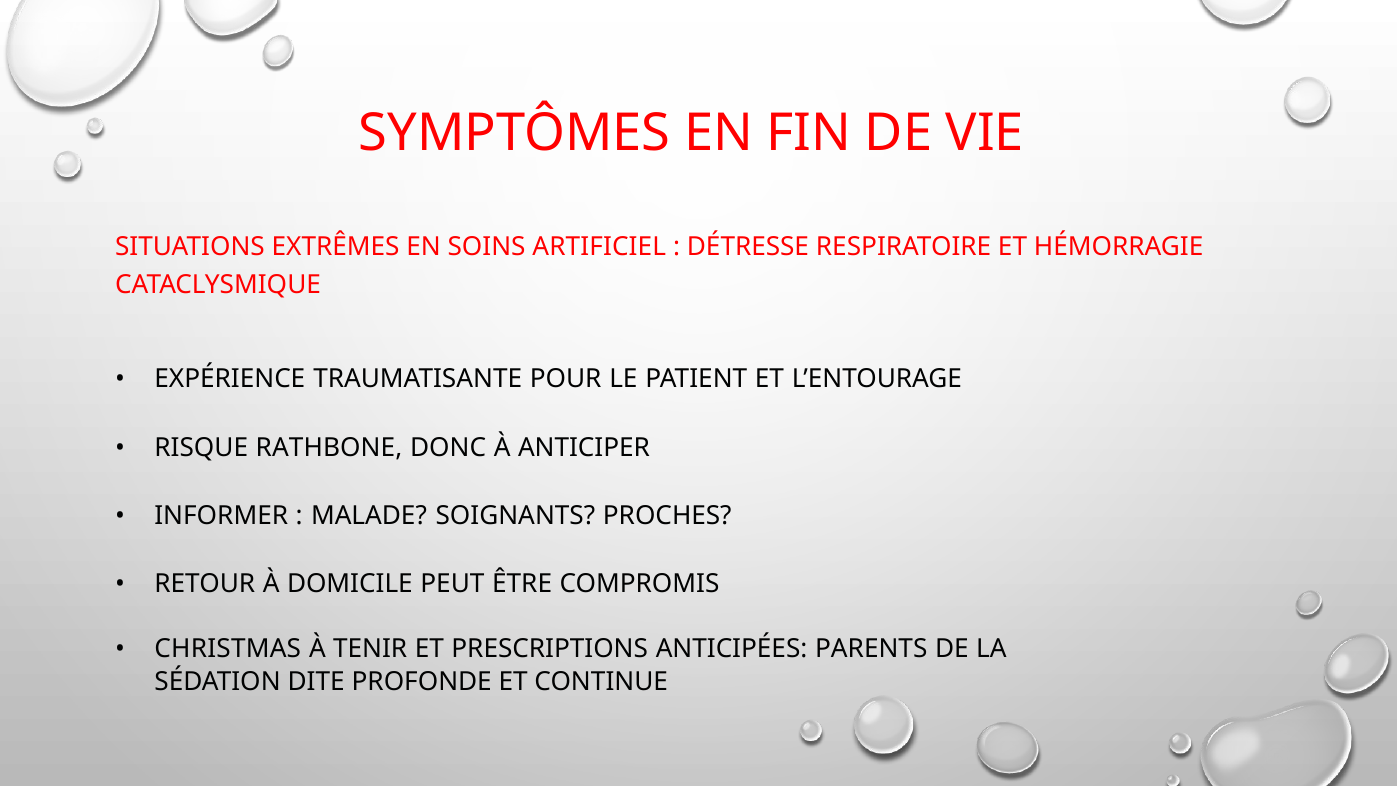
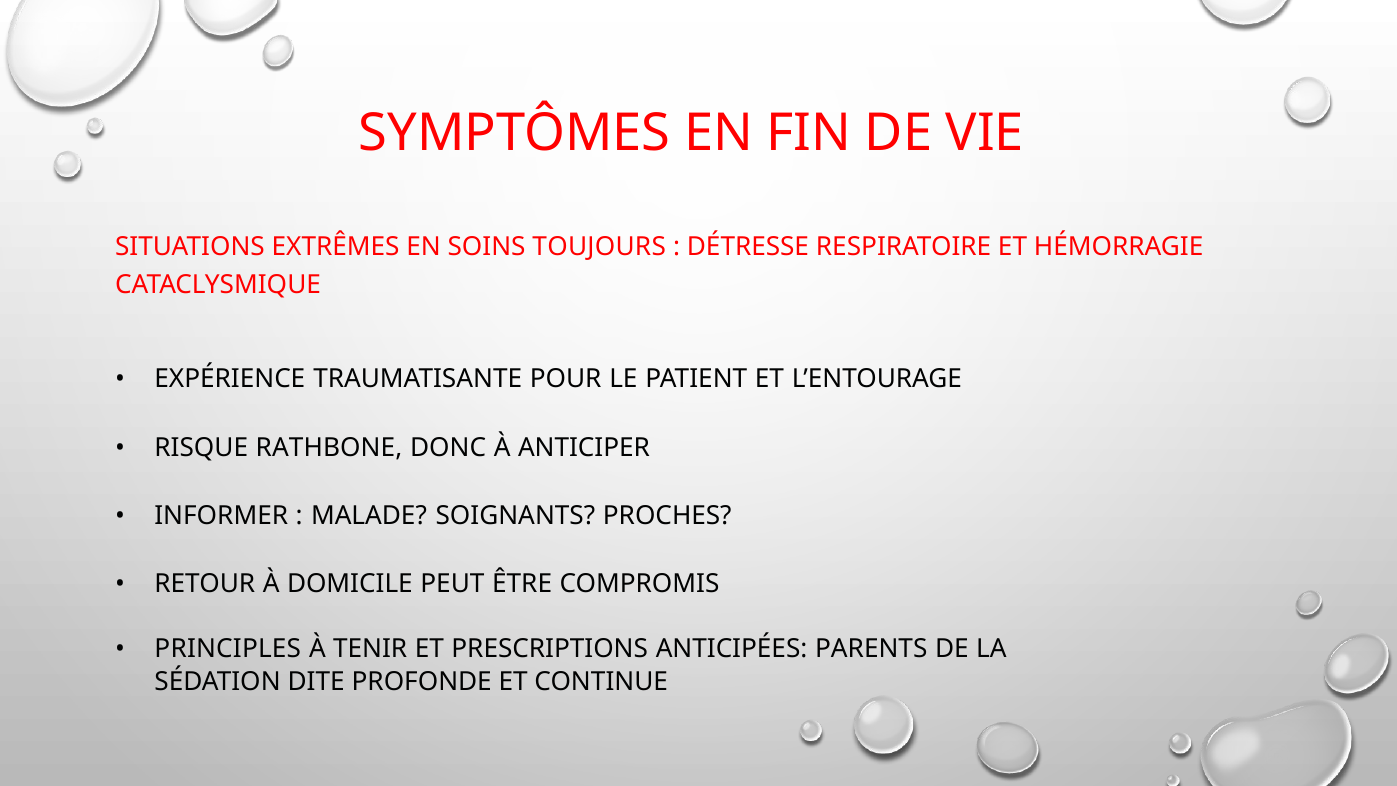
ARTIFICIEL: ARTIFICIEL -> TOUJOURS
CHRISTMAS: CHRISTMAS -> PRINCIPLES
